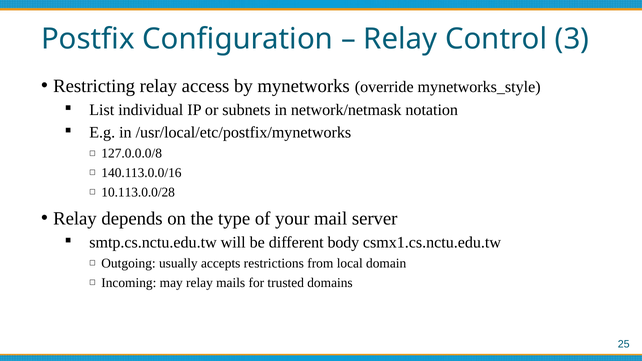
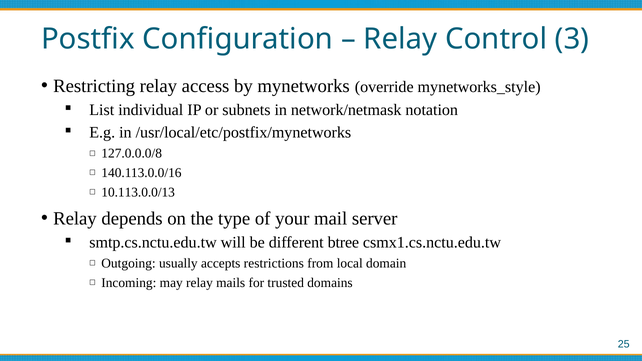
10.113.0.0/28: 10.113.0.0/28 -> 10.113.0.0/13
body: body -> btree
